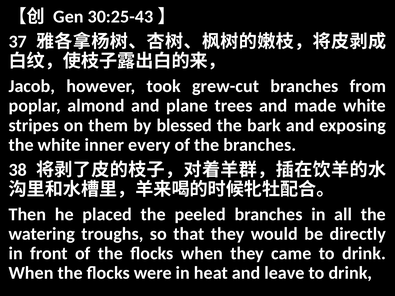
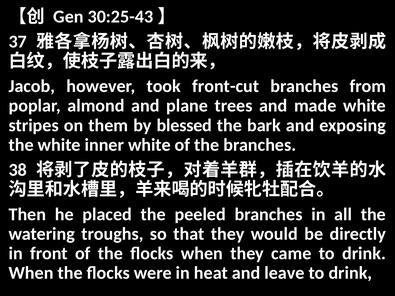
grew-cut: grew-cut -> front-cut
inner every: every -> white
